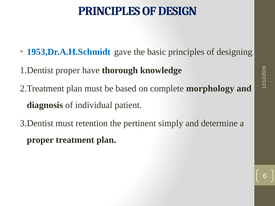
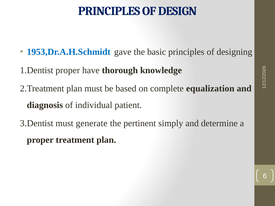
morphology: morphology -> equalization
retention: retention -> generate
